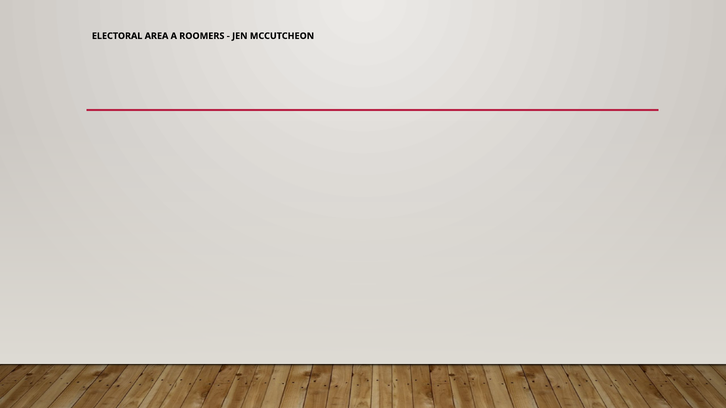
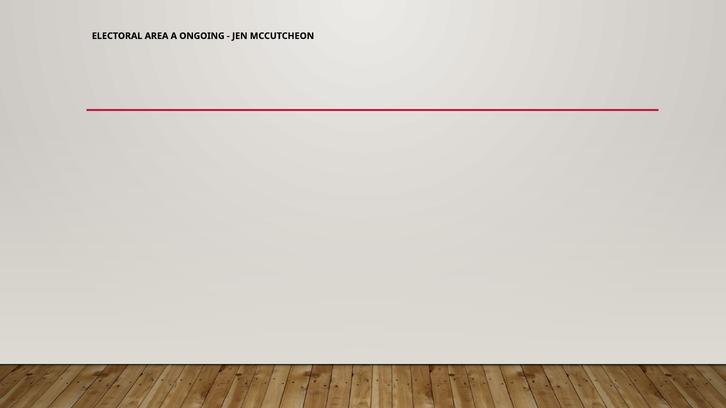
ROOMERS: ROOMERS -> ONGOING
